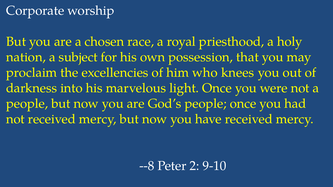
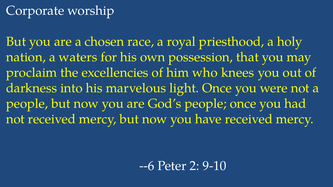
subject: subject -> waters
--8: --8 -> --6
